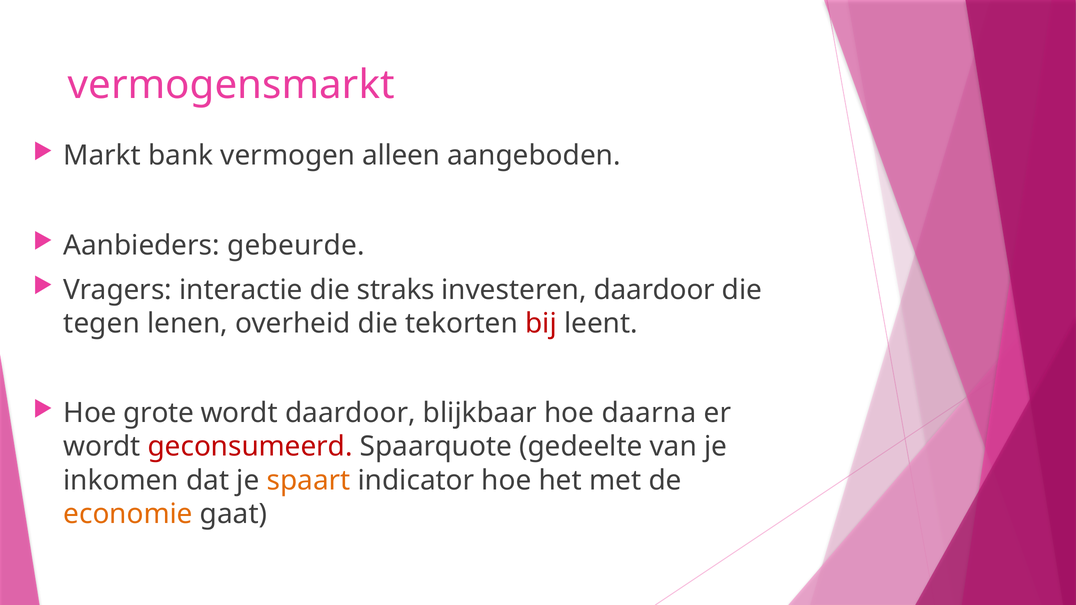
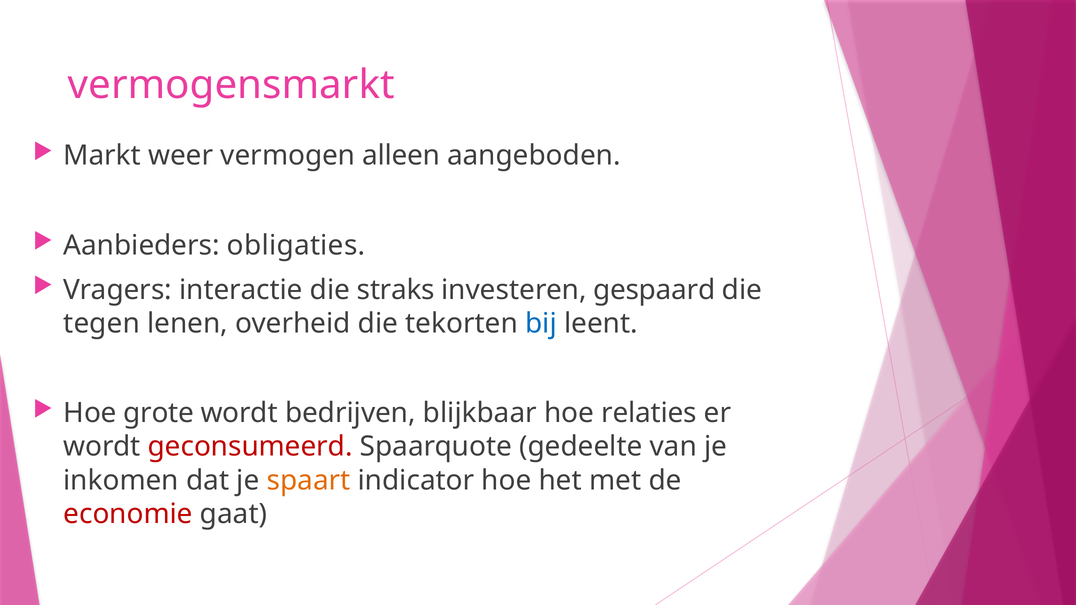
bank: bank -> weer
gebeurde: gebeurde -> obligaties
investeren daardoor: daardoor -> gespaard
bij colour: red -> blue
wordt daardoor: daardoor -> bedrijven
daarna: daarna -> relaties
economie colour: orange -> red
